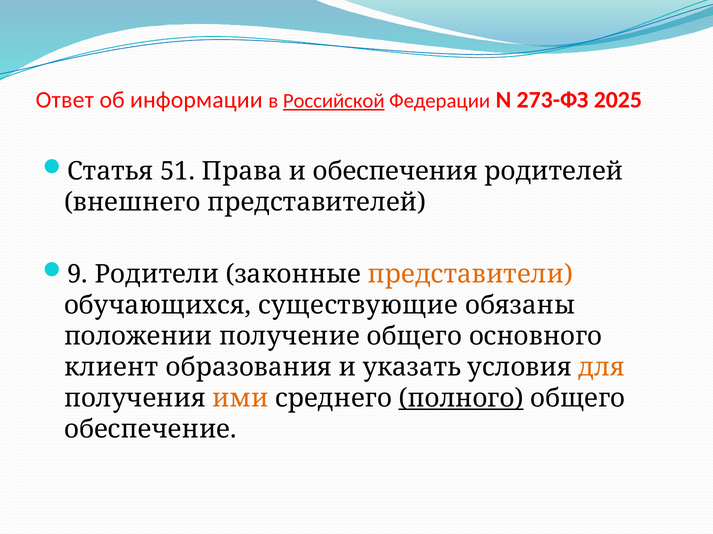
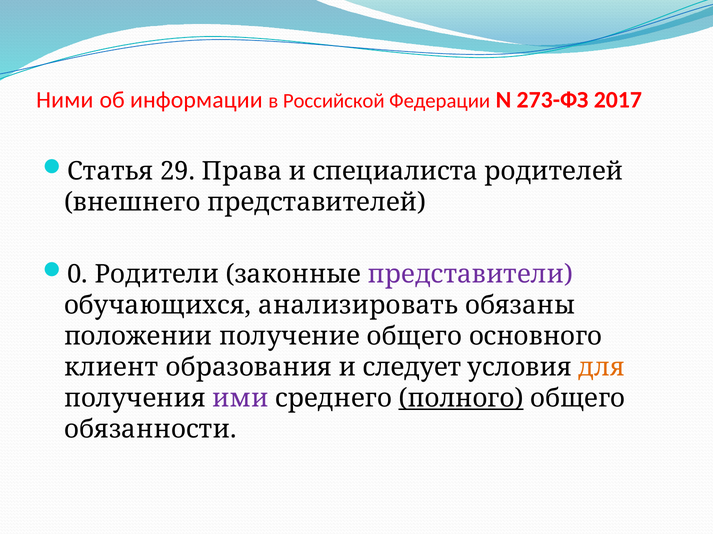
Ответ: Ответ -> Ними
Российской underline: present -> none
2025: 2025 -> 2017
51: 51 -> 29
обеспечения: обеспечения -> специалиста
9: 9 -> 0
представители colour: orange -> purple
существующие: существующие -> анализировать
указать: указать -> следует
ими colour: orange -> purple
обеспечение: обеспечение -> обязанности
